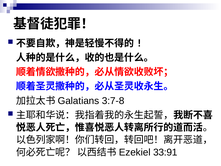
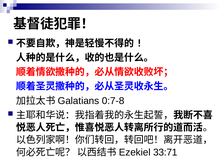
3:7-8: 3:7-8 -> 0:7-8
33:91: 33:91 -> 33:71
